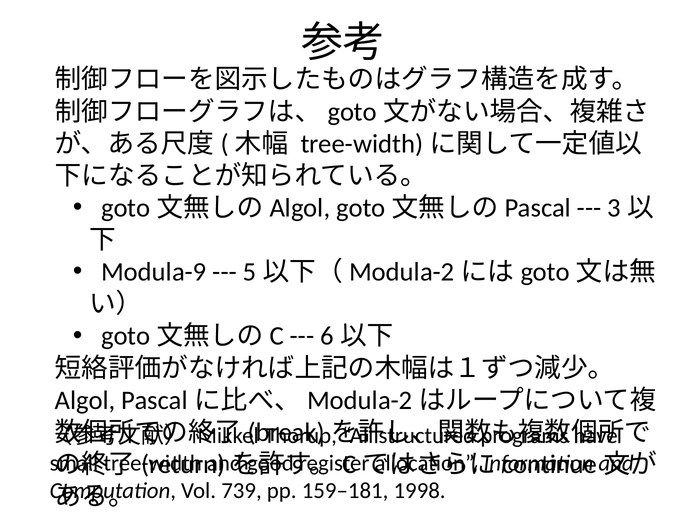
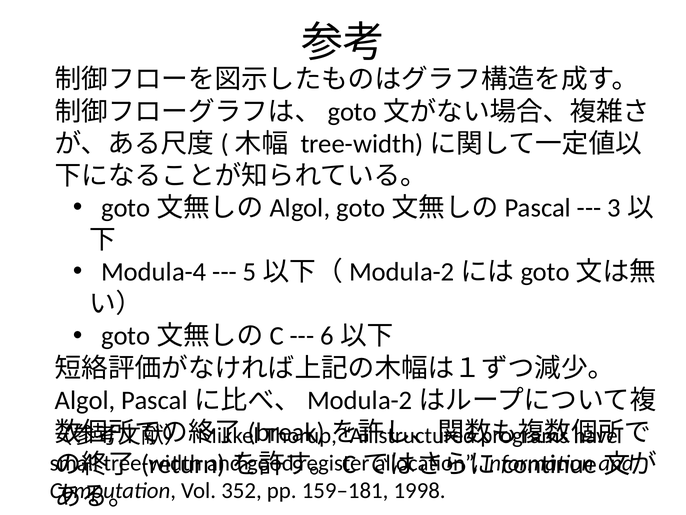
Modula-9: Modula-9 -> Modula-4
739: 739 -> 352
